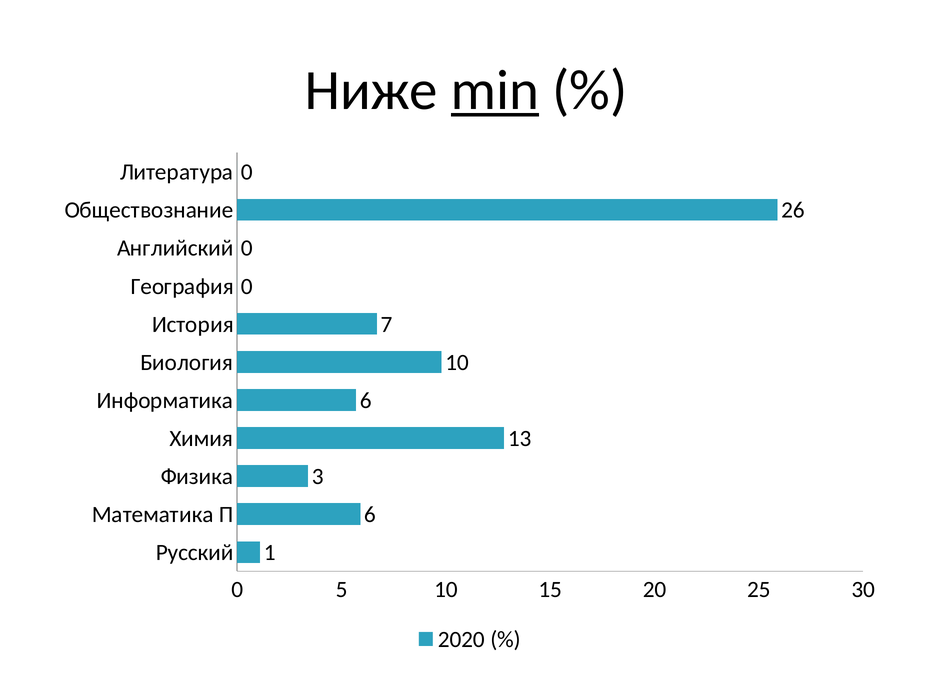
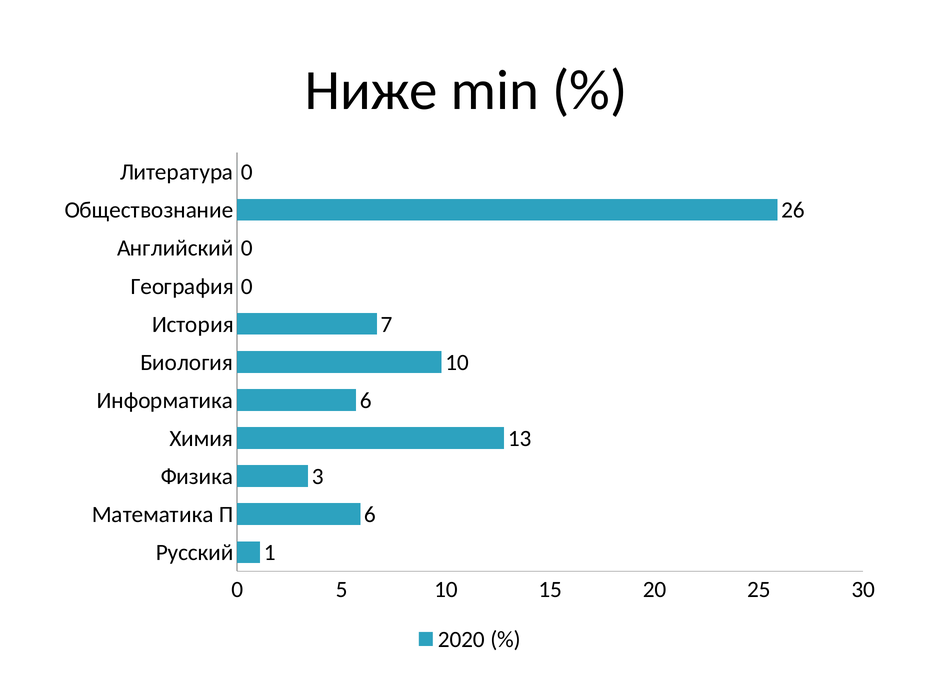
min underline: present -> none
